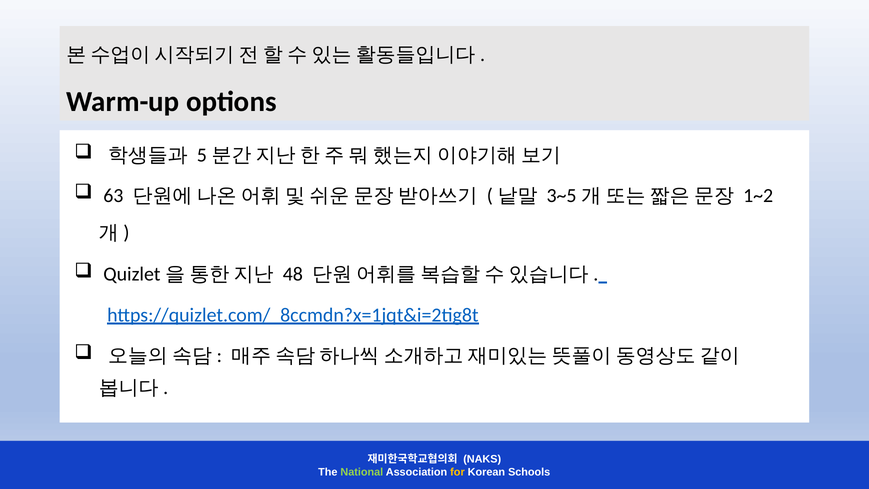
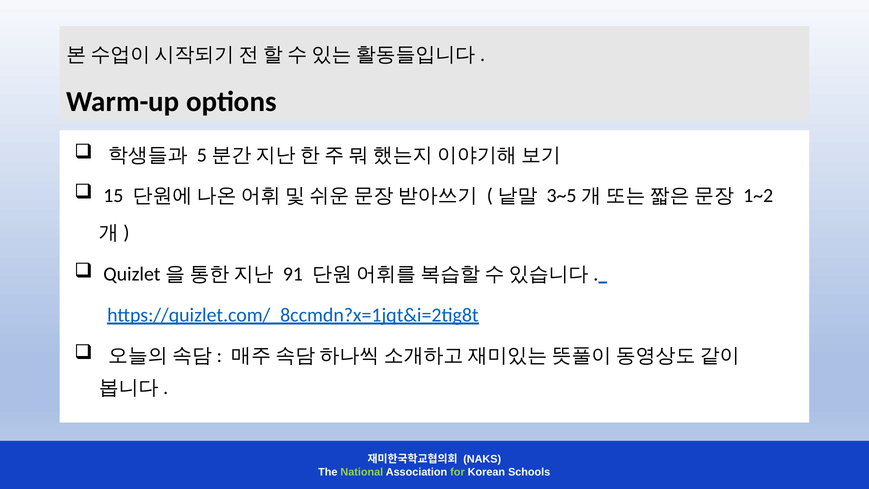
63: 63 -> 15
48: 48 -> 91
for colour: yellow -> light green
